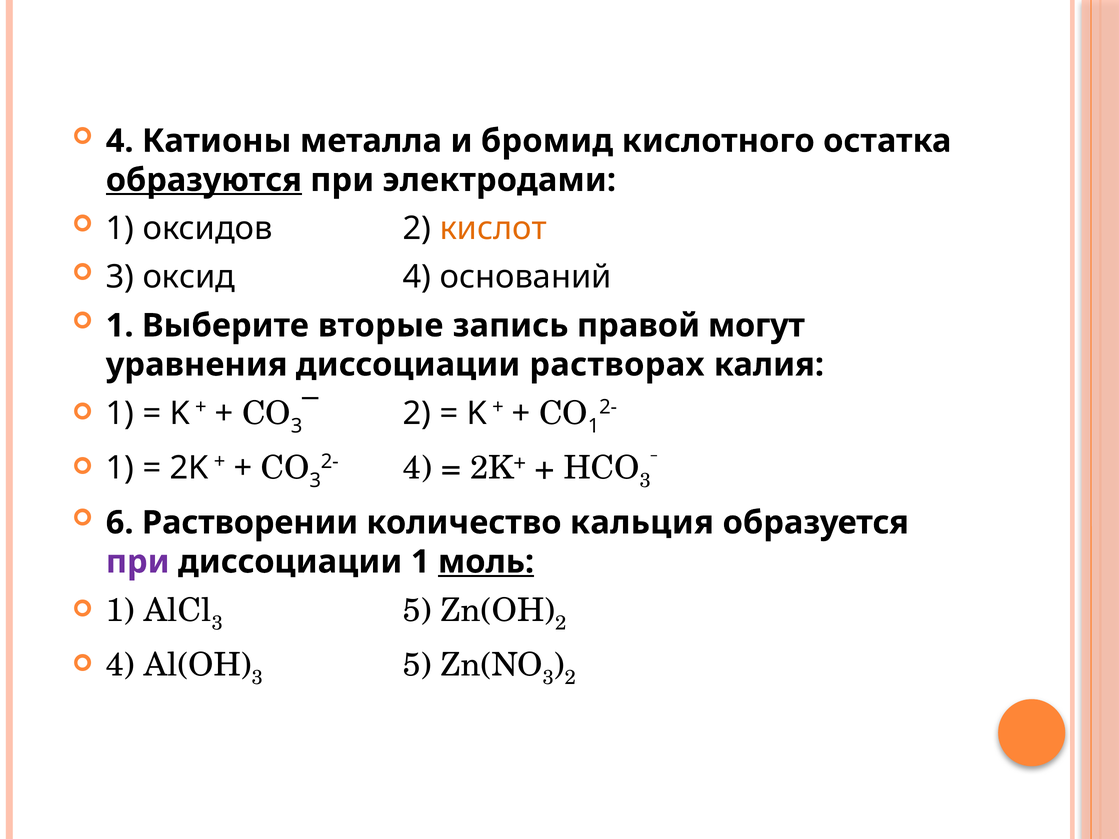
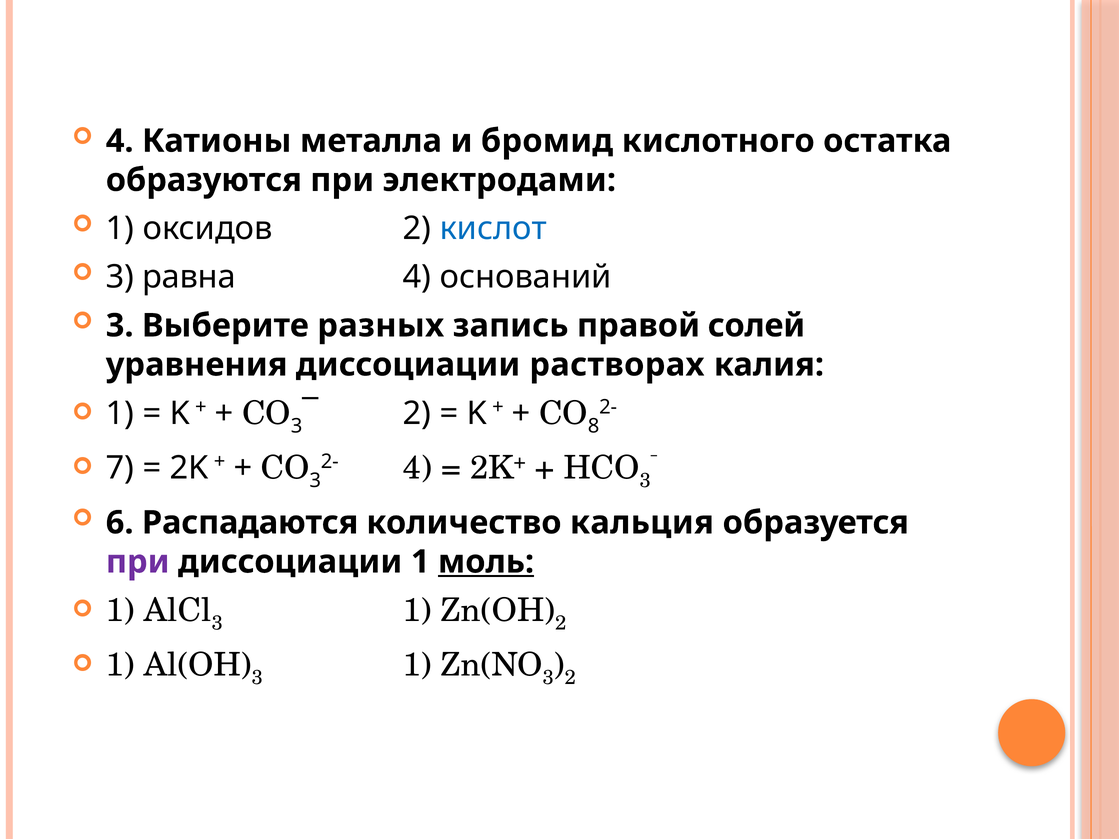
образуются underline: present -> none
кислот colour: orange -> blue
оксид: оксид -> равна
1 at (120, 326): 1 -> 3
вторые: вторые -> разных
могут: могут -> солей
1 at (594, 426): 1 -> 8
1 at (120, 468): 1 -> 7
Растворении: Растворении -> Распадаются
5 at (417, 610): 5 -> 1
4 at (120, 665): 4 -> 1
5 at (417, 665): 5 -> 1
